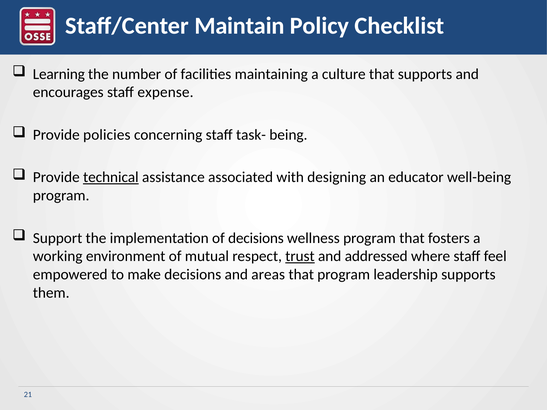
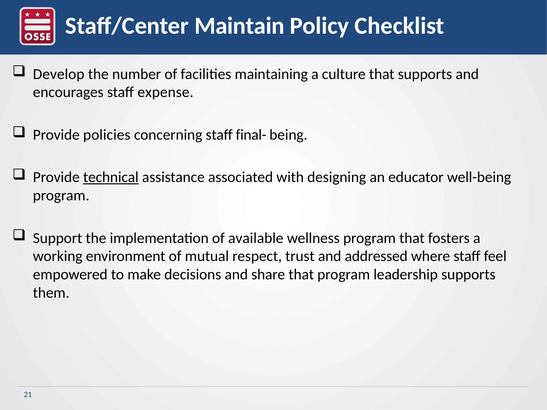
Learning: Learning -> Develop
task-: task- -> final-
of decisions: decisions -> available
trust underline: present -> none
areas: areas -> share
